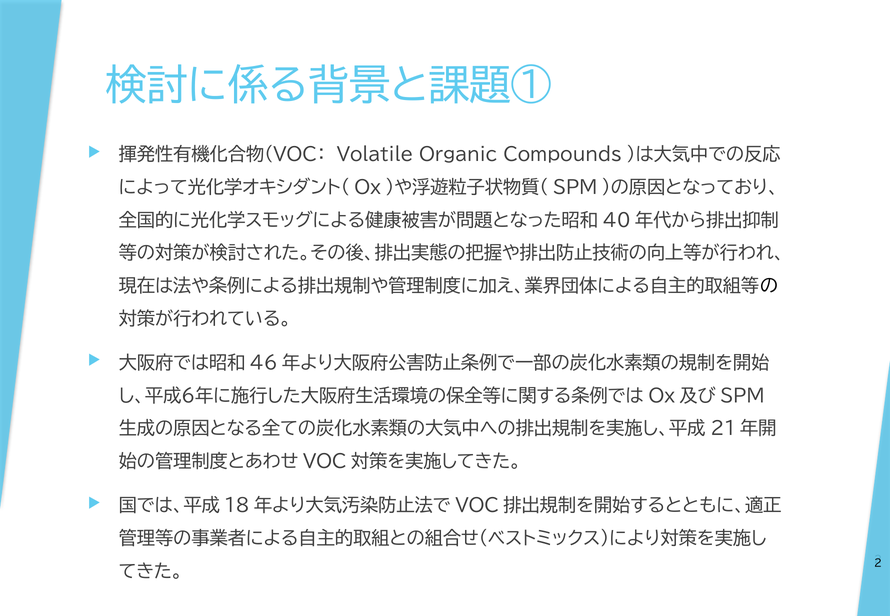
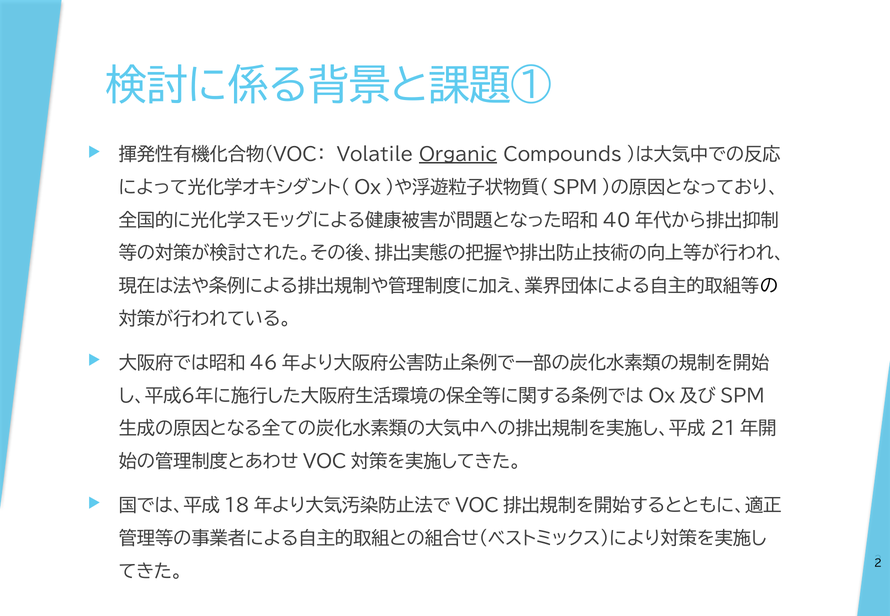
Organic underline: none -> present
